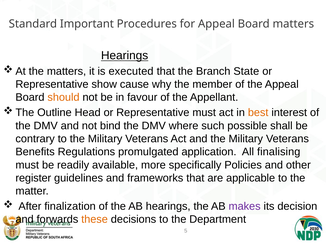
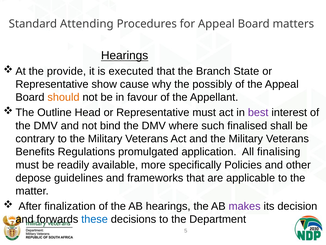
Important: Important -> Attending
the matters: matters -> provide
member: member -> possibly
best colour: orange -> purple
possible: possible -> finalised
register: register -> depose
these colour: orange -> blue
